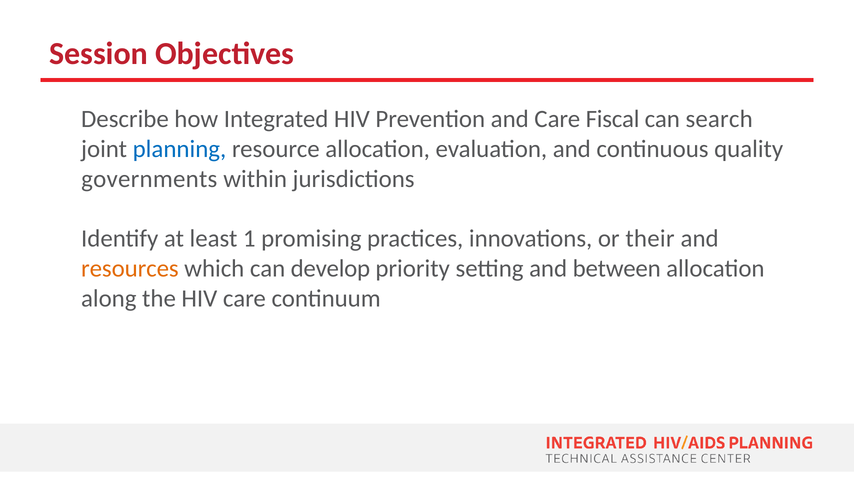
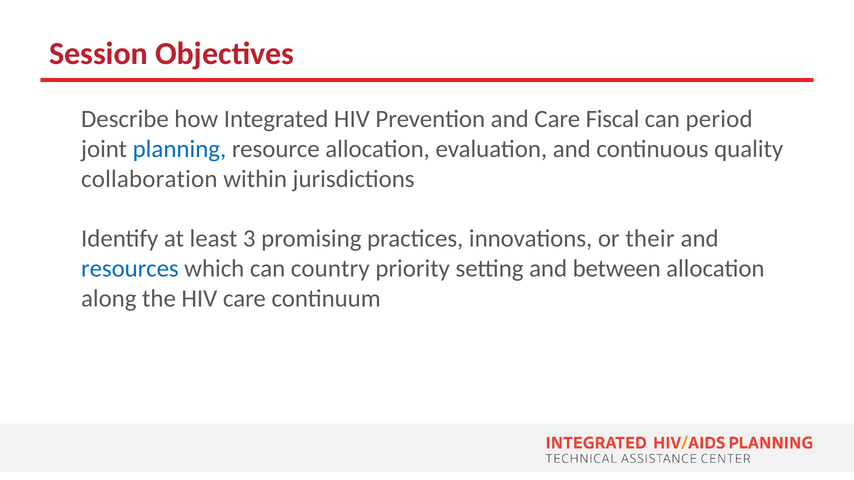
search: search -> period
governments: governments -> collaboration
1: 1 -> 3
resources colour: orange -> blue
develop: develop -> country
